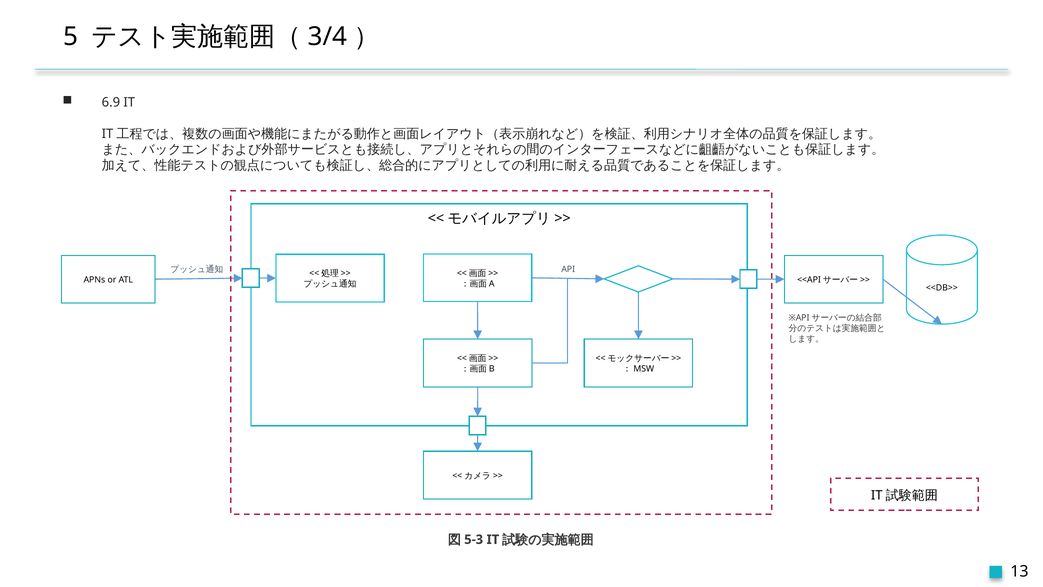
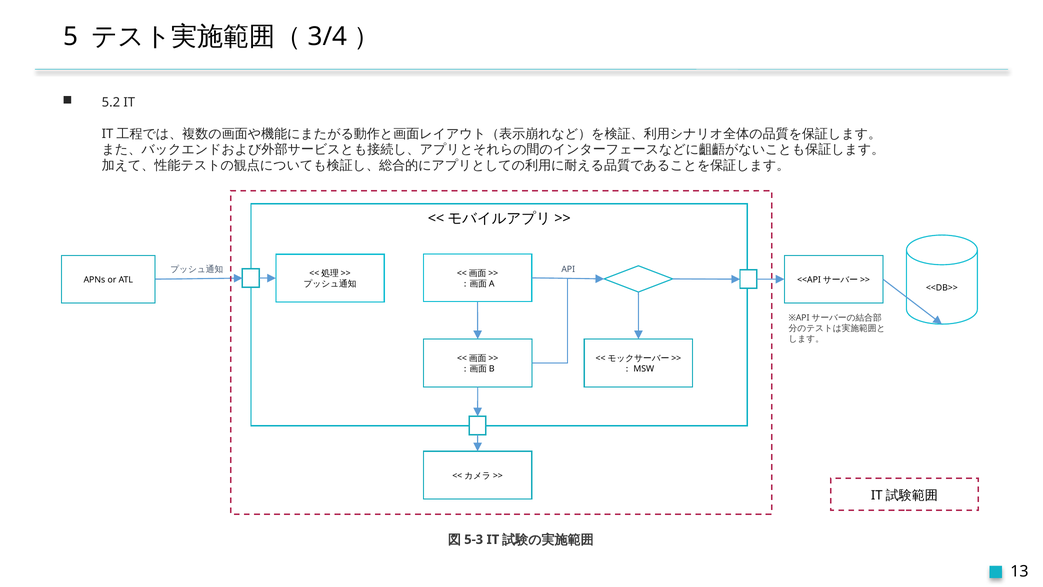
6.9: 6.9 -> 5.2
